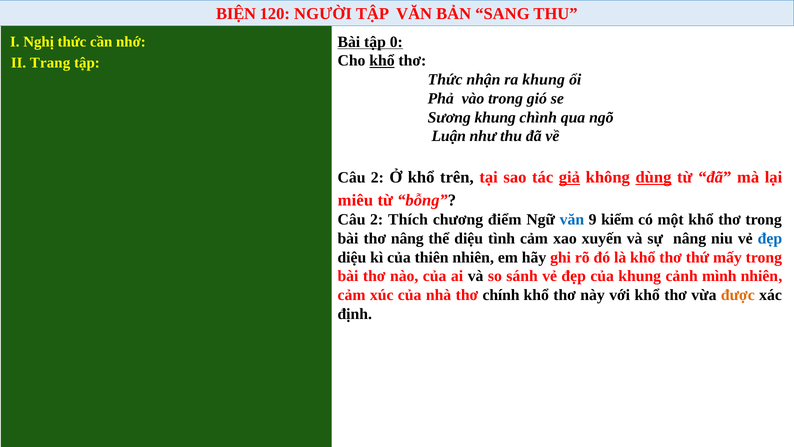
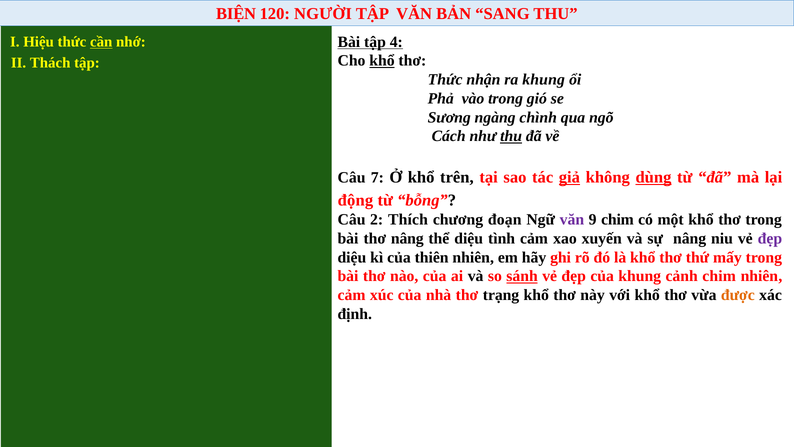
0: 0 -> 4
Nghị: Nghị -> Hiệu
cần underline: none -> present
Trang: Trang -> Thách
Sương khung: khung -> ngàng
Luận: Luận -> Cách
thu at (511, 136) underline: none -> present
2 at (377, 178): 2 -> 7
miêu: miêu -> động
điểm: điểm -> đoạn
văn at (572, 219) colour: blue -> purple
9 kiểm: kiểm -> chim
đẹp at (770, 238) colour: blue -> purple
sánh underline: none -> present
cảnh mình: mình -> chim
chính: chính -> trạng
